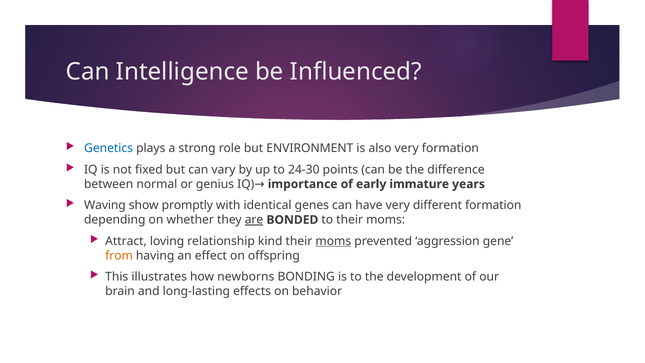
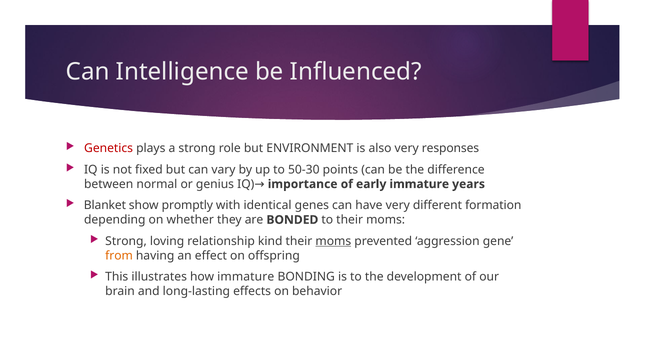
Genetics colour: blue -> red
very formation: formation -> responses
24-30: 24-30 -> 50-30
Waving: Waving -> Blanket
are underline: present -> none
Attract at (126, 241): Attract -> Strong
how newborns: newborns -> immature
